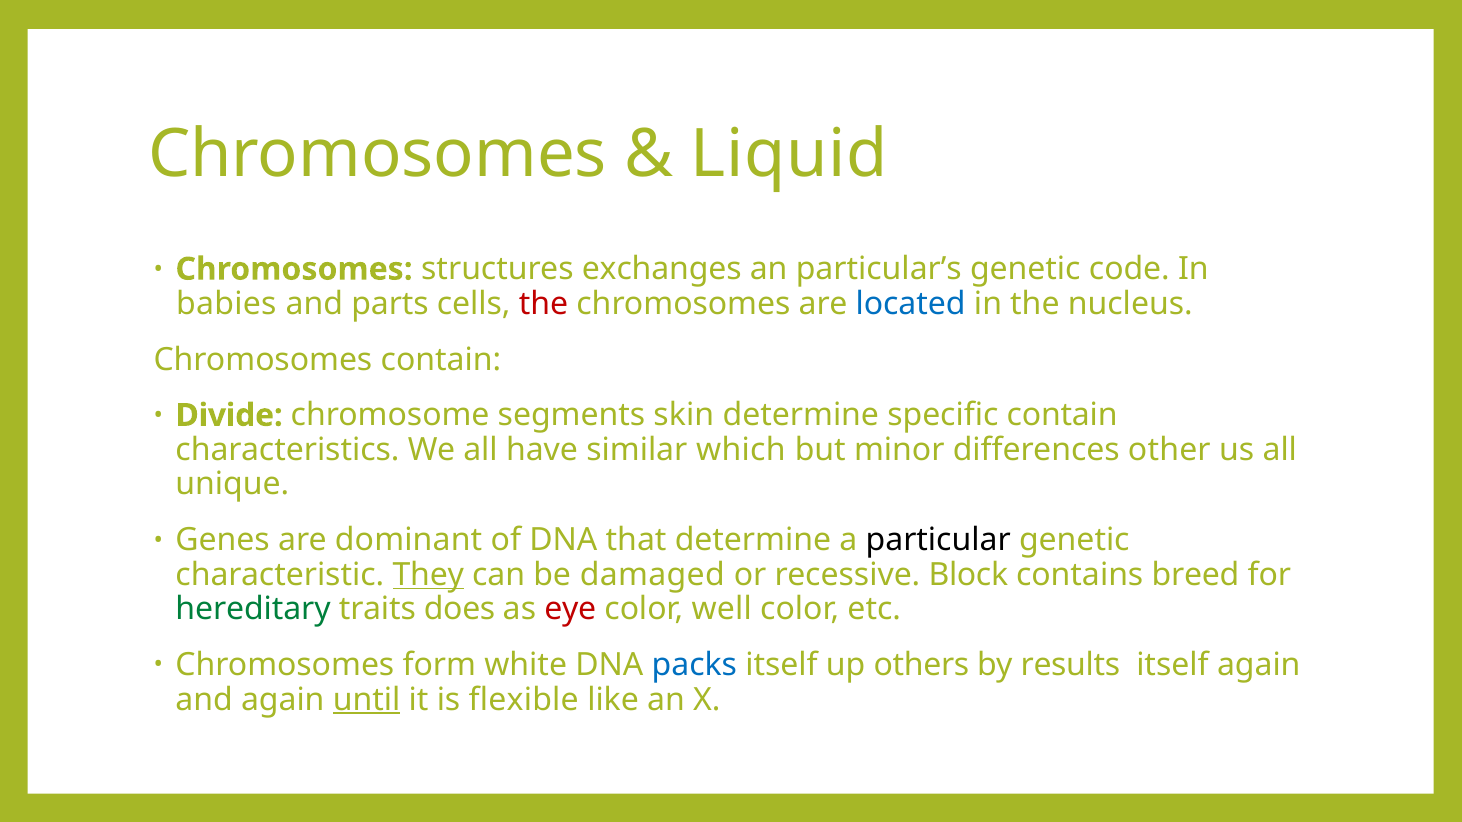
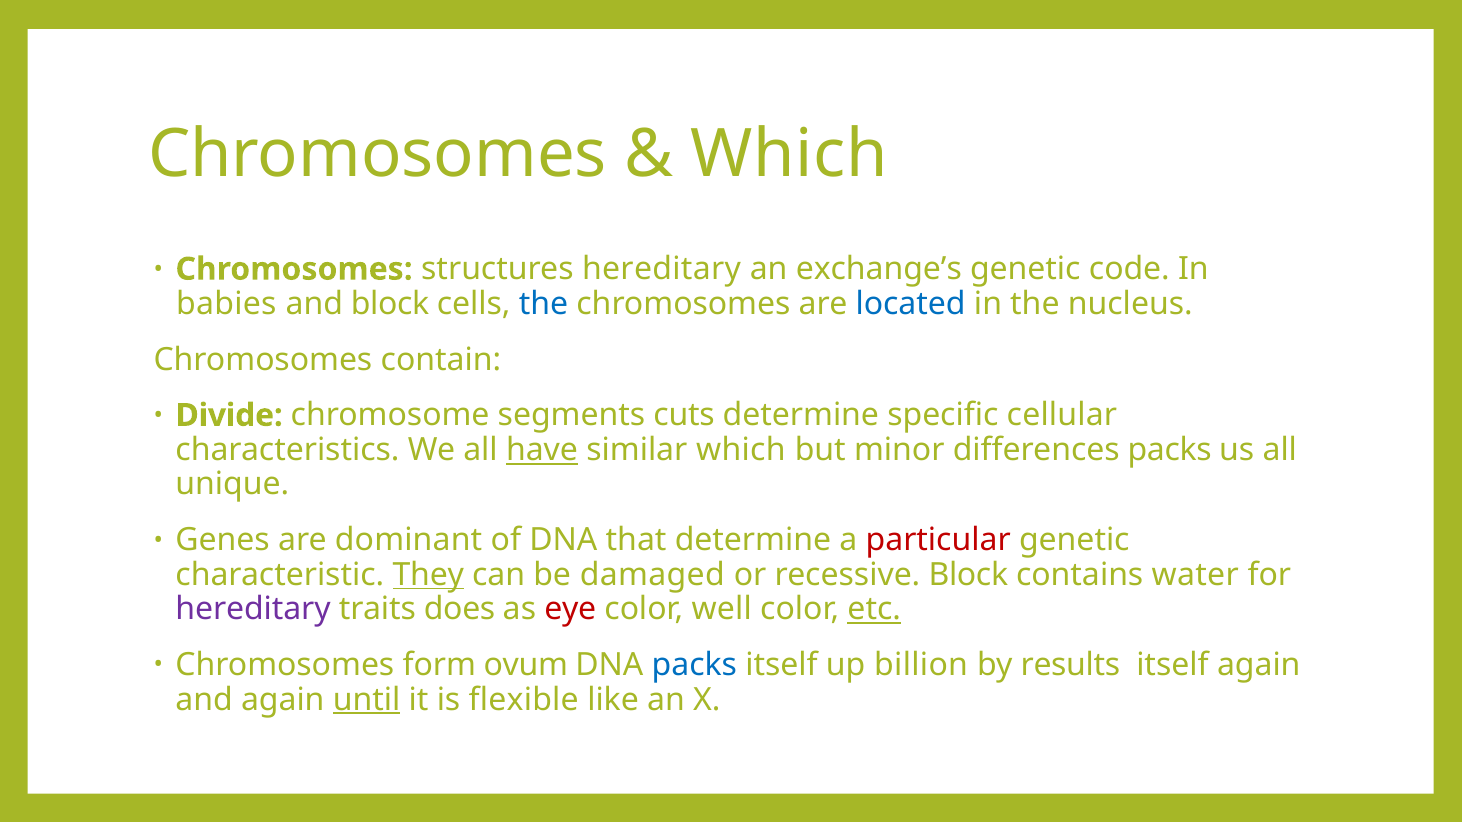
Liquid at (789, 154): Liquid -> Which
structures exchanges: exchanges -> hereditary
particular’s: particular’s -> exchange’s
and parts: parts -> block
the at (543, 304) colour: red -> blue
skin: skin -> cuts
specific contain: contain -> cellular
have underline: none -> present
differences other: other -> packs
particular colour: black -> red
breed: breed -> water
hereditary at (253, 610) colour: green -> purple
etc underline: none -> present
white: white -> ovum
others: others -> billion
